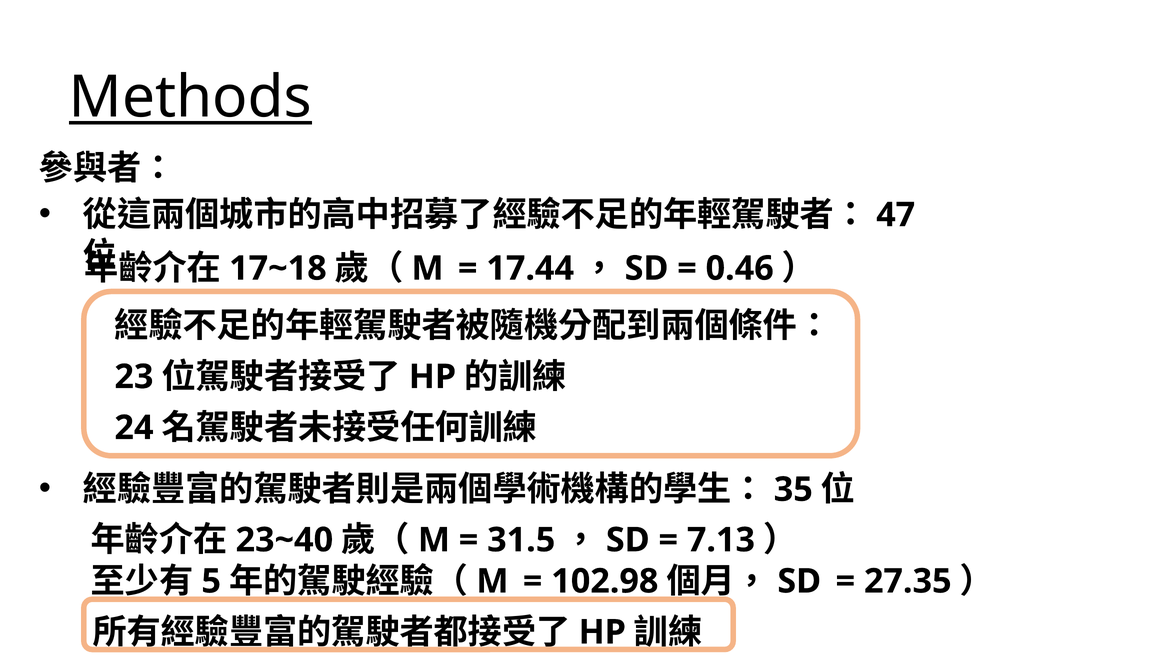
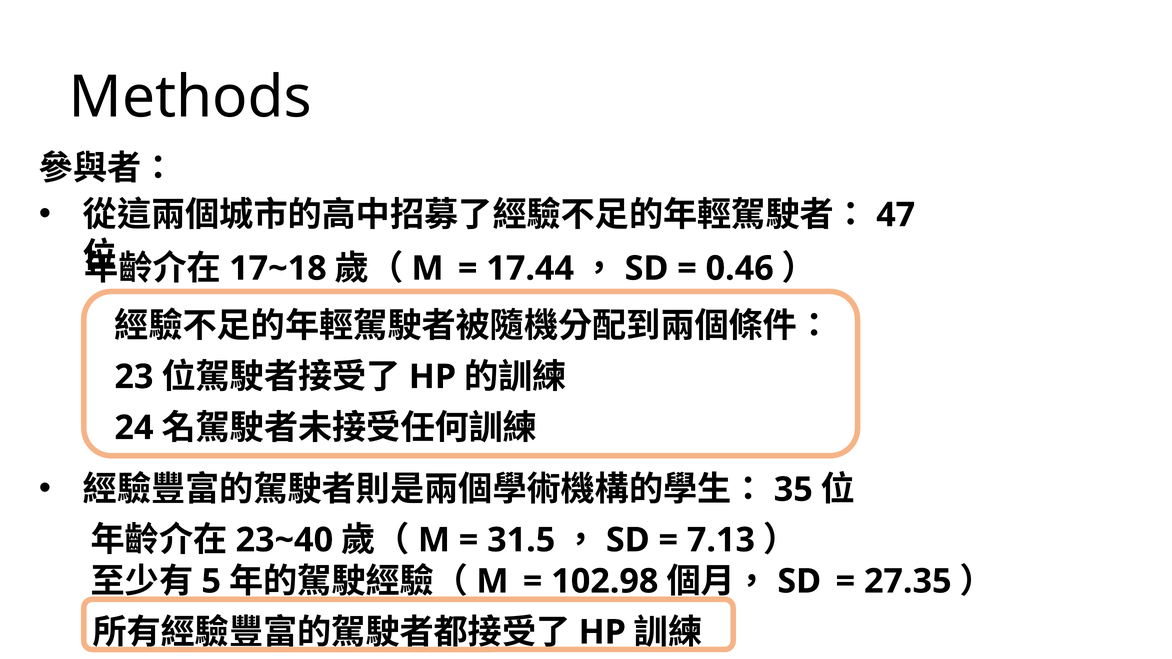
Methods underline: present -> none
